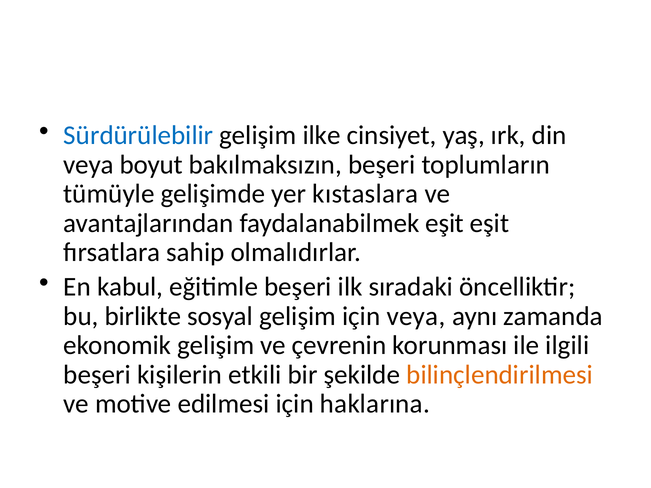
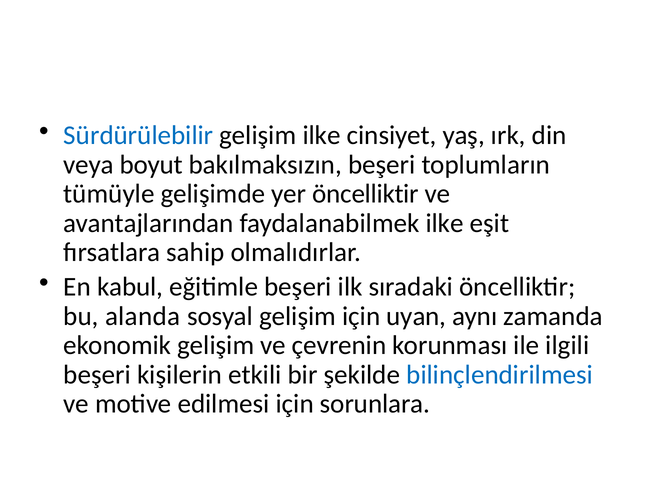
yer kıstaslara: kıstaslara -> öncelliktir
faydalanabilmek eşit: eşit -> ilke
birlikte: birlikte -> alanda
için veya: veya -> uyan
bilinçlendirilmesi colour: orange -> blue
haklarına: haklarına -> sorunlara
